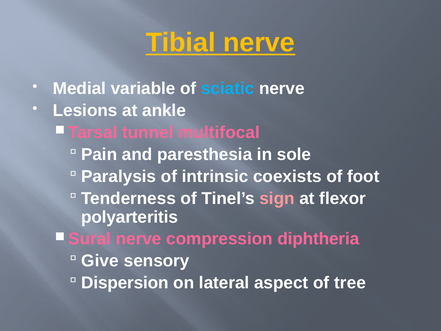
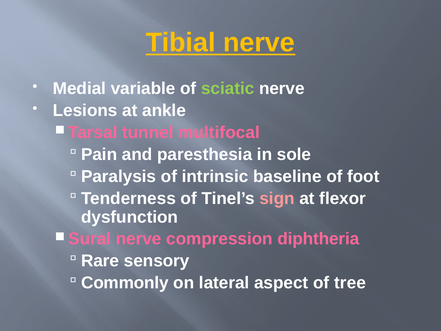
sciatic colour: light blue -> light green
coexists: coexists -> baseline
polyarteritis: polyarteritis -> dysfunction
Give: Give -> Rare
Dispersion: Dispersion -> Commonly
